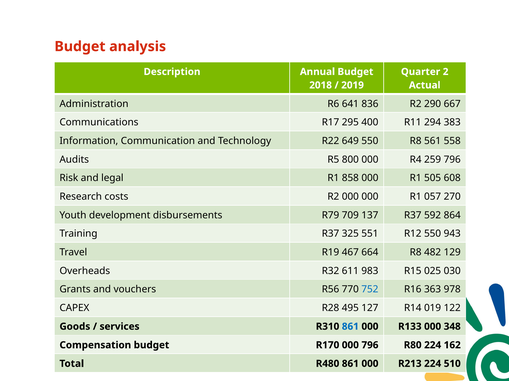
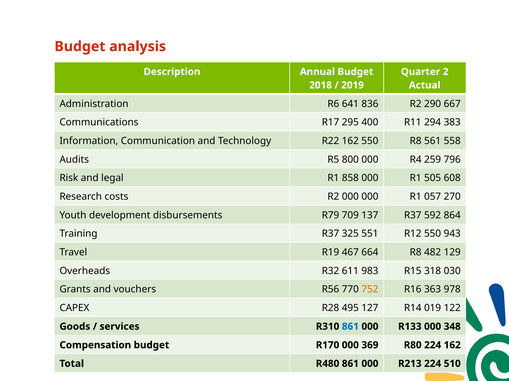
R22 649: 649 -> 162
025: 025 -> 318
752 colour: blue -> orange
000 796: 796 -> 369
